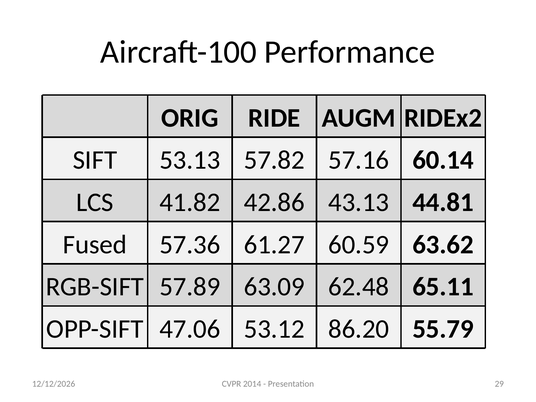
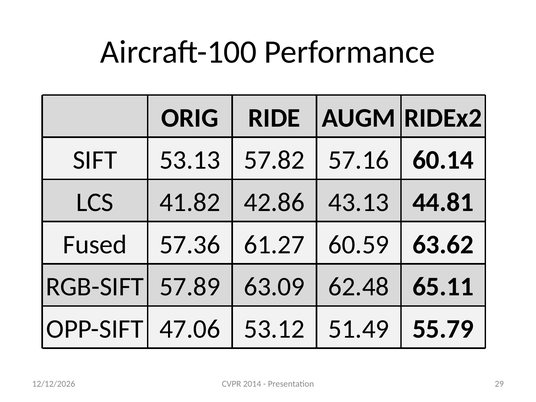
86.20: 86.20 -> 51.49
